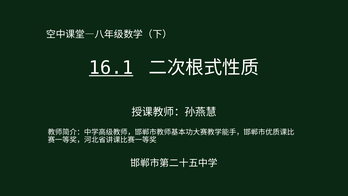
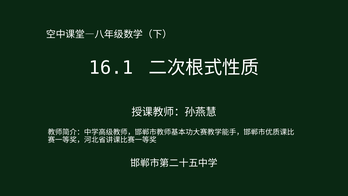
16.1 underline: present -> none
